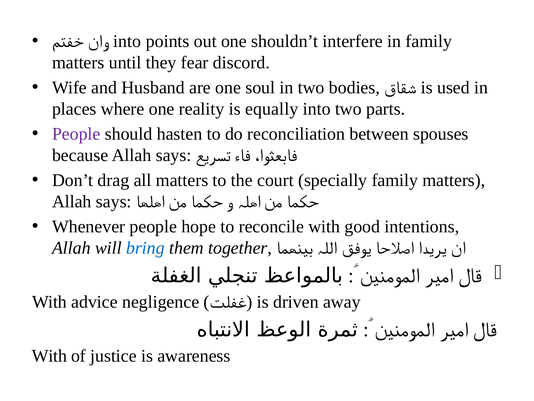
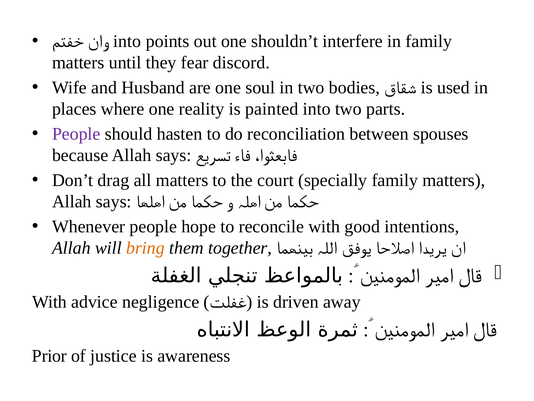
equally: equally -> painted
bring colour: blue -> orange
With at (49, 356): With -> Prior
